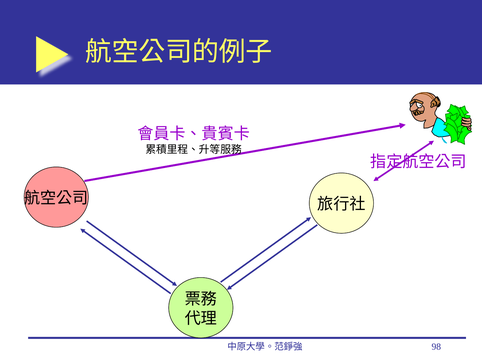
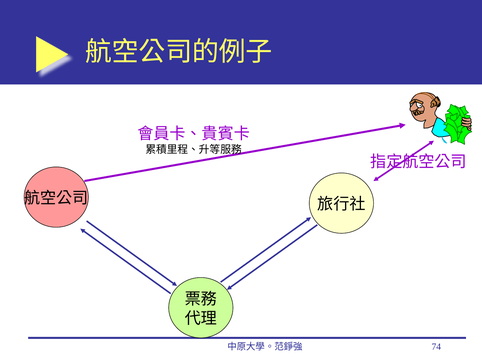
98: 98 -> 74
